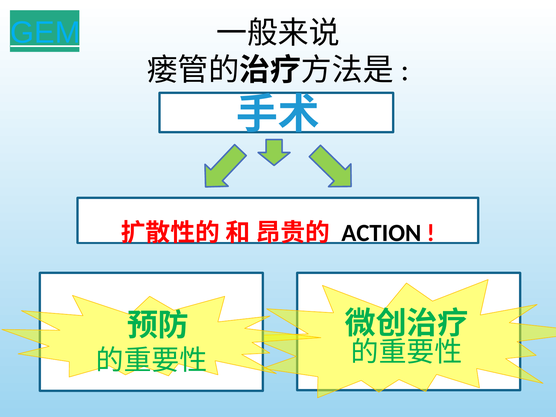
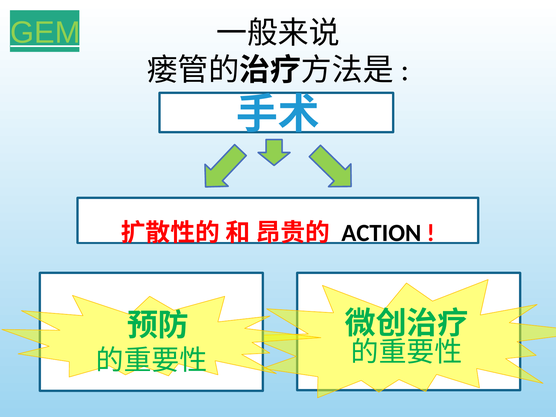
GEM colour: light blue -> light green
